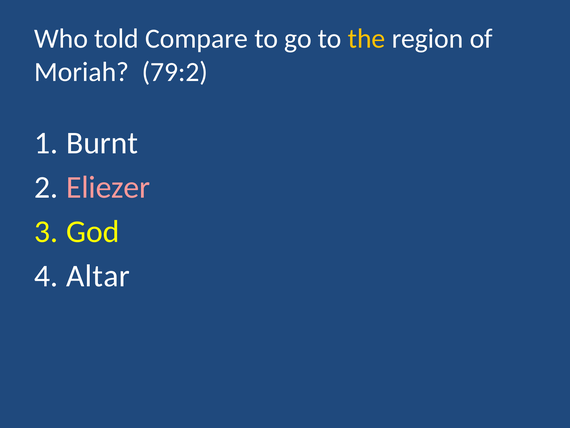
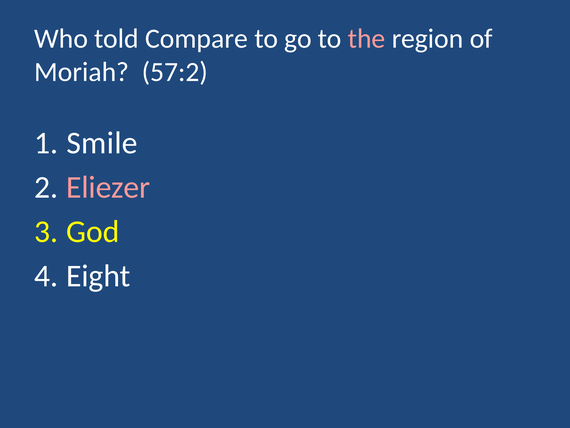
the colour: yellow -> pink
79:2: 79:2 -> 57:2
Burnt: Burnt -> Smile
Altar: Altar -> Eight
